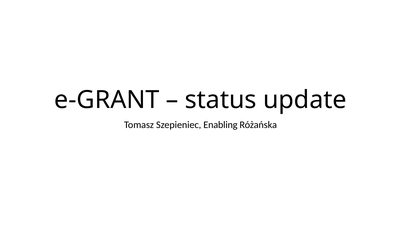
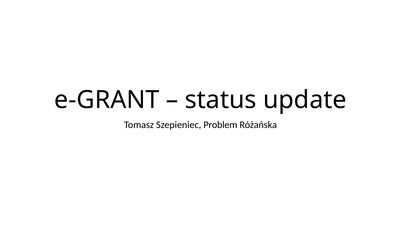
Enabling: Enabling -> Problem
